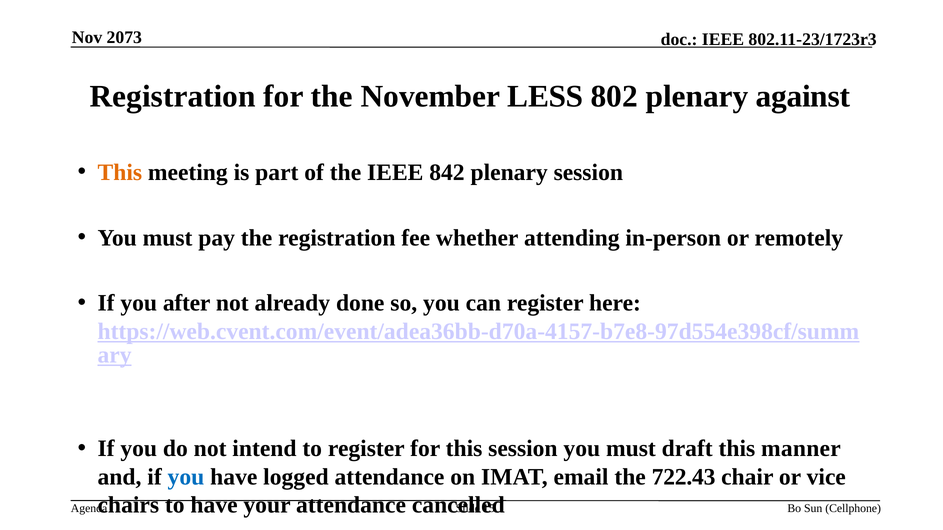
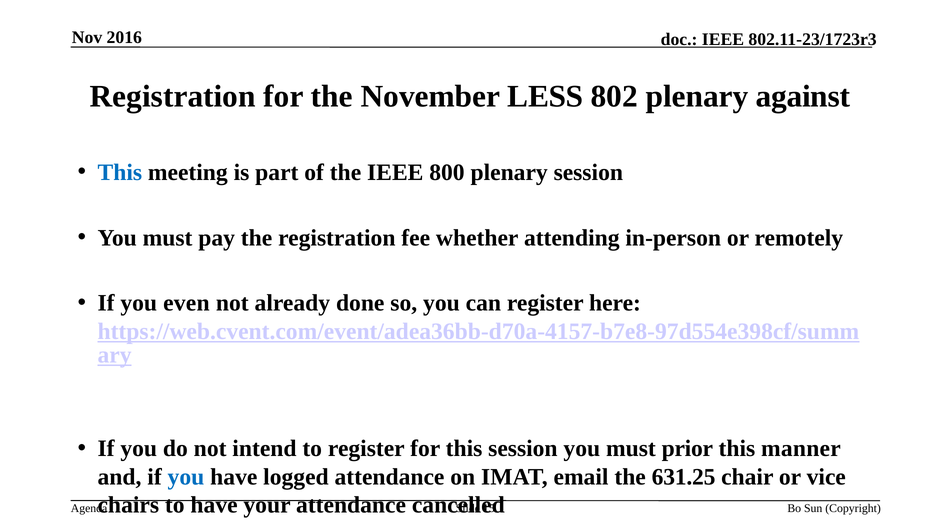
2073: 2073 -> 2016
This at (120, 173) colour: orange -> blue
842: 842 -> 800
after: after -> even
draft: draft -> prior
722.43: 722.43 -> 631.25
Cellphone: Cellphone -> Copyright
